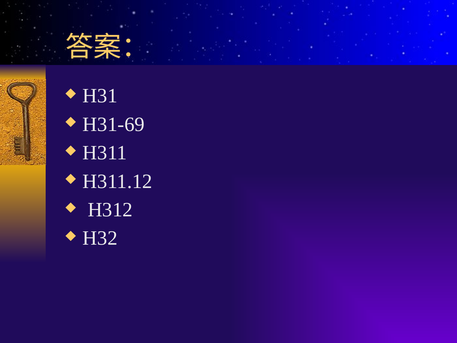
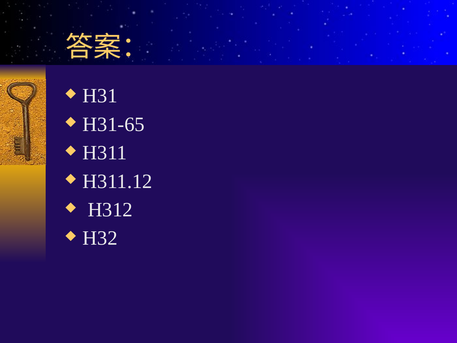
H31-69: H31-69 -> H31-65
